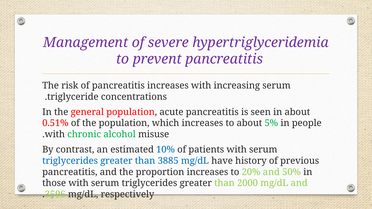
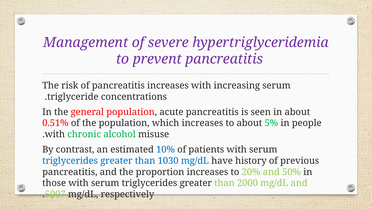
3885: 3885 -> 1030
3596: 3596 -> 5007
